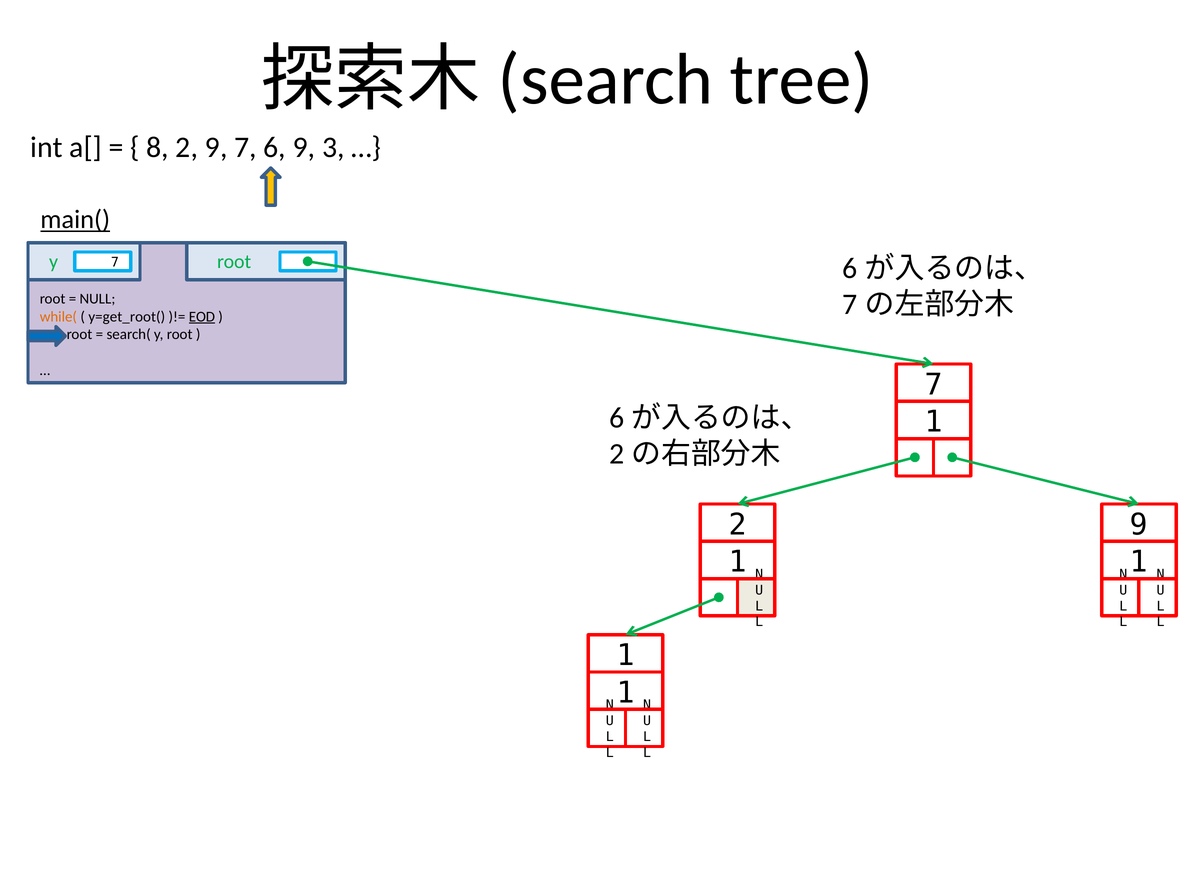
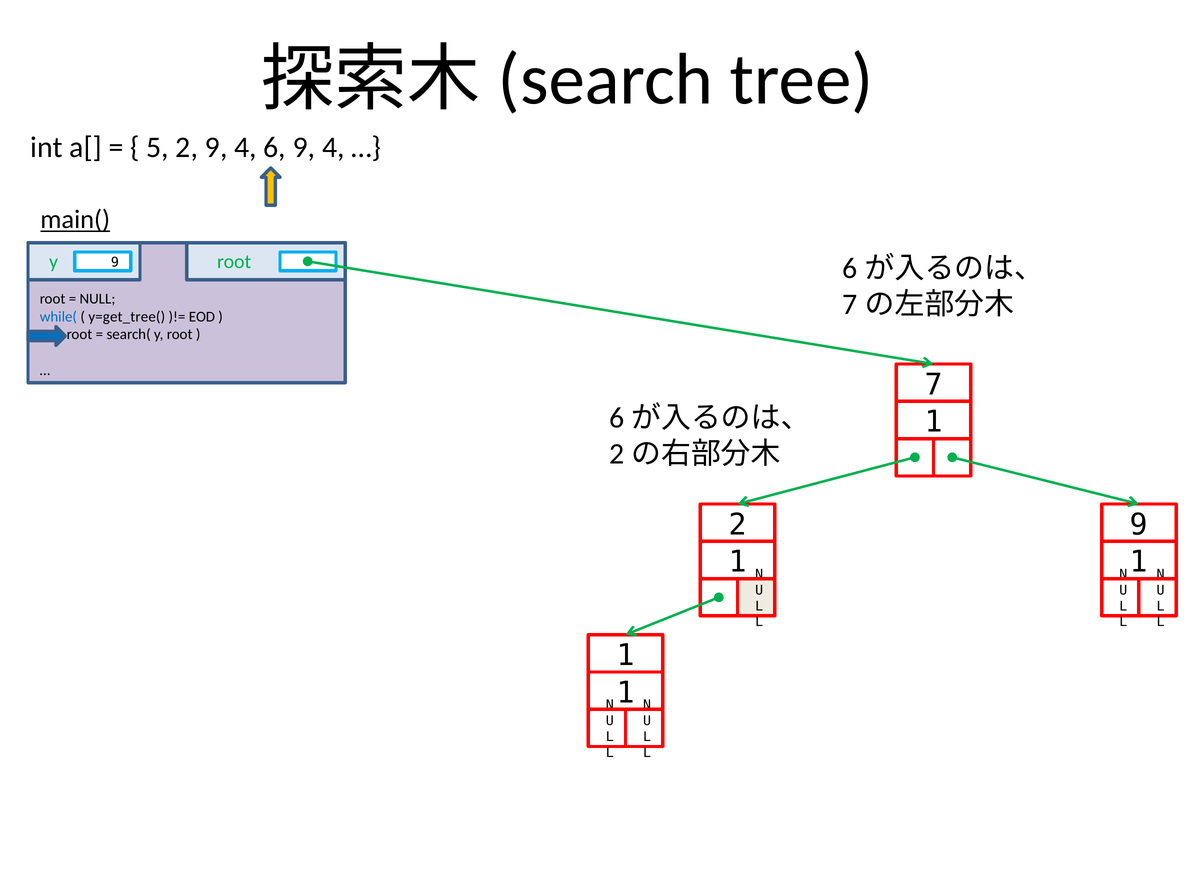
8: 8 -> 5
2 9 7: 7 -> 4
6 9 3: 3 -> 4
y 7: 7 -> 9
while( colour: orange -> blue
y=get_root(: y=get_root( -> y=get_tree(
EOD underline: present -> none
